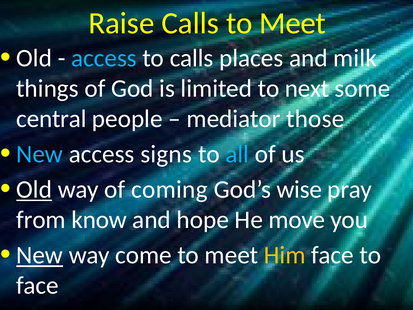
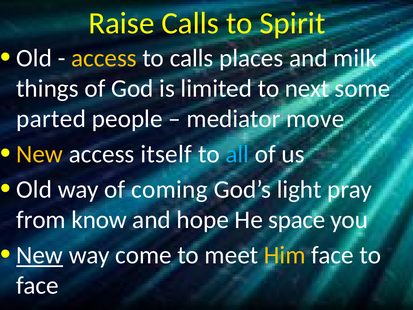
Calls to Meet: Meet -> Spirit
access at (104, 58) colour: light blue -> yellow
central: central -> parted
those: those -> move
New at (40, 154) colour: light blue -> yellow
signs: signs -> itself
Old at (34, 189) underline: present -> none
wise: wise -> light
move: move -> space
